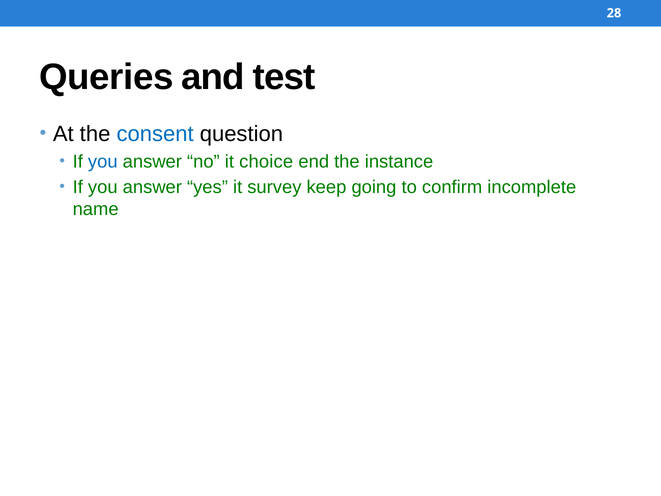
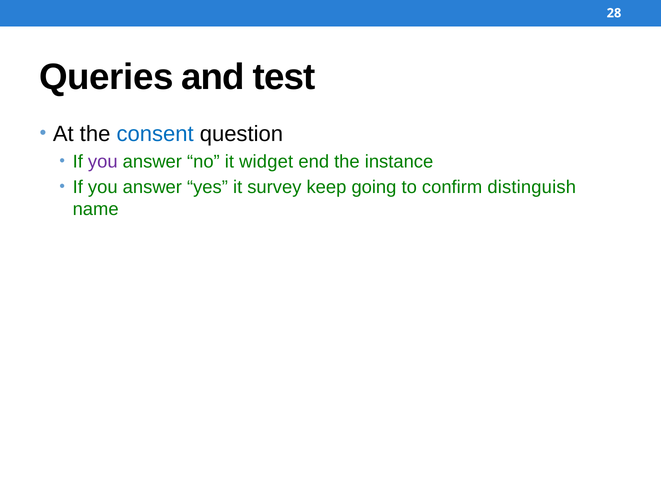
you at (103, 161) colour: blue -> purple
choice: choice -> widget
incomplete: incomplete -> distinguish
